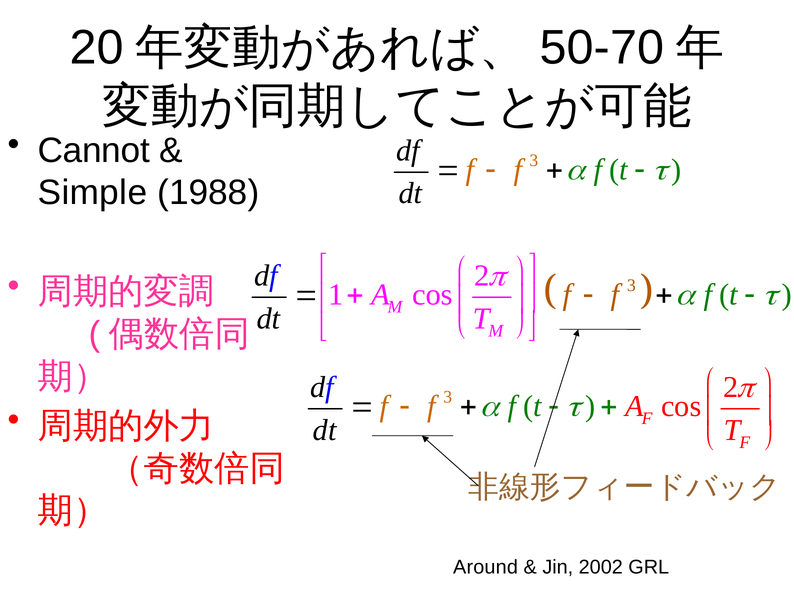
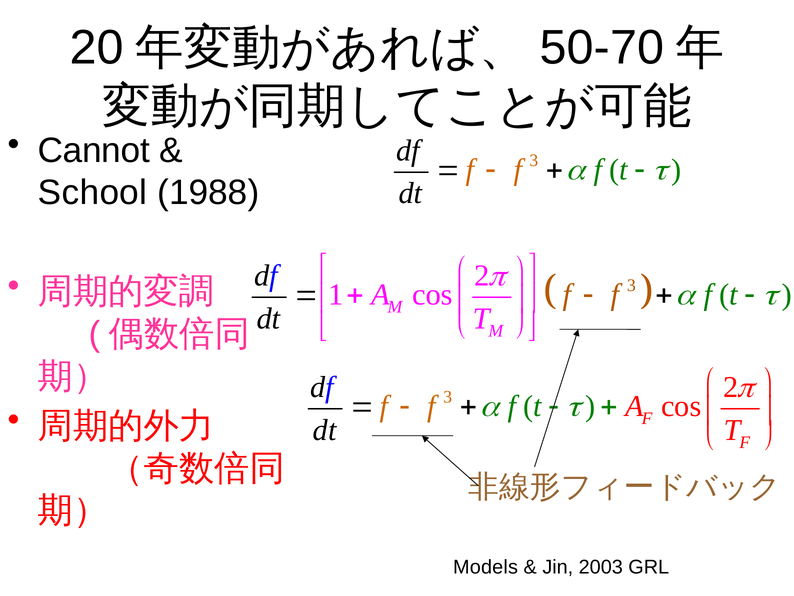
Simple: Simple -> School
Around: Around -> Models
2002: 2002 -> 2003
